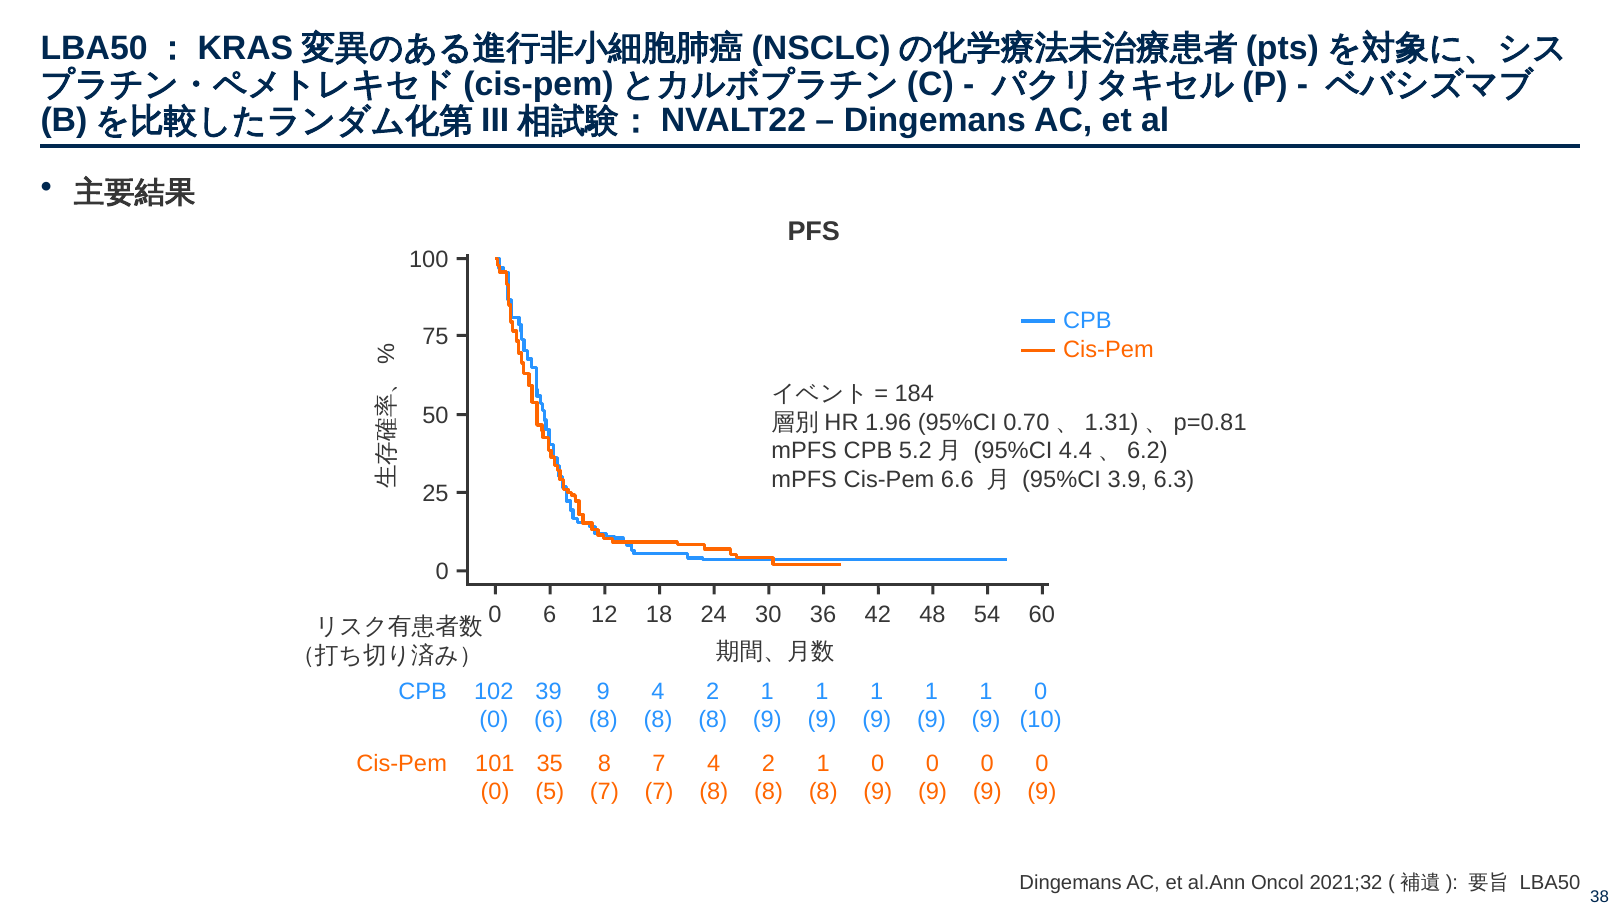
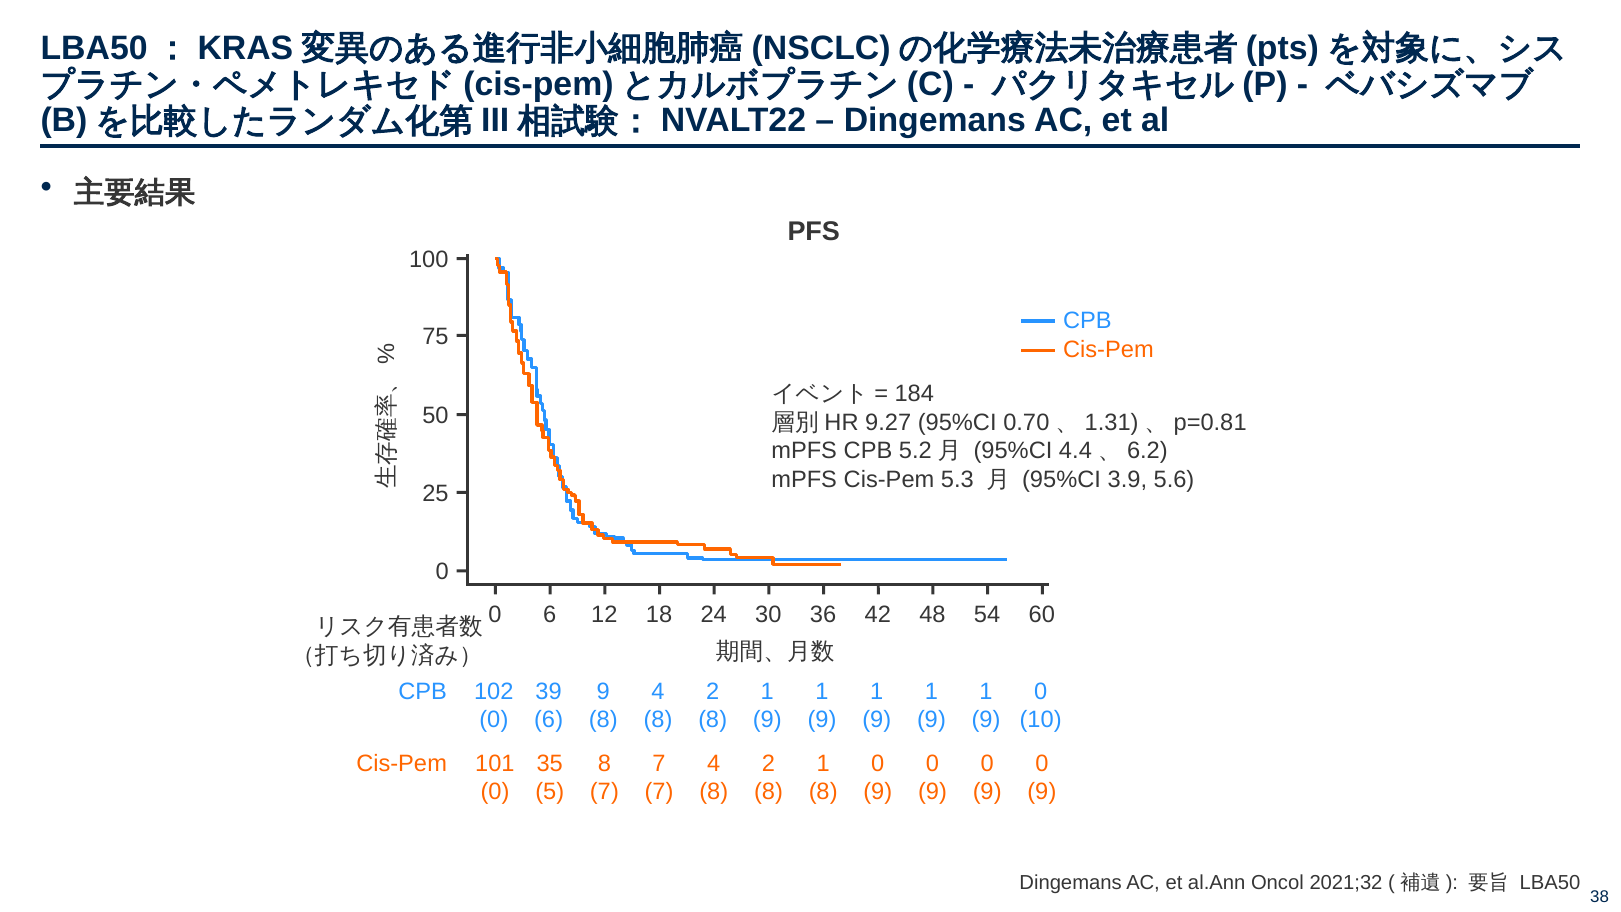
1.96: 1.96 -> 9.27
6.6: 6.6 -> 5.3
6.3: 6.3 -> 5.6
